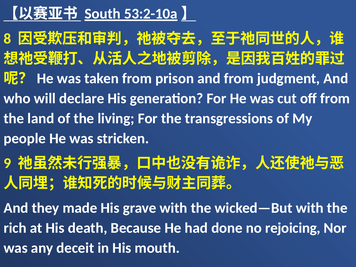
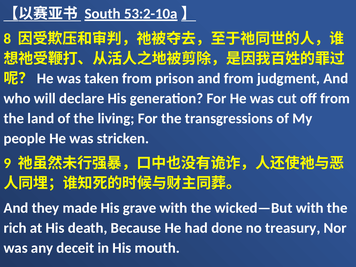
rejoicing: rejoicing -> treasury
